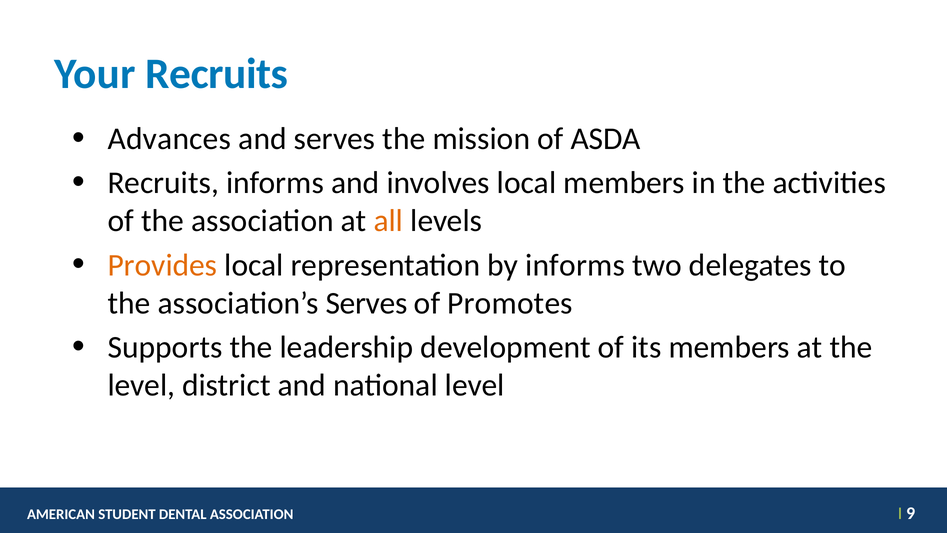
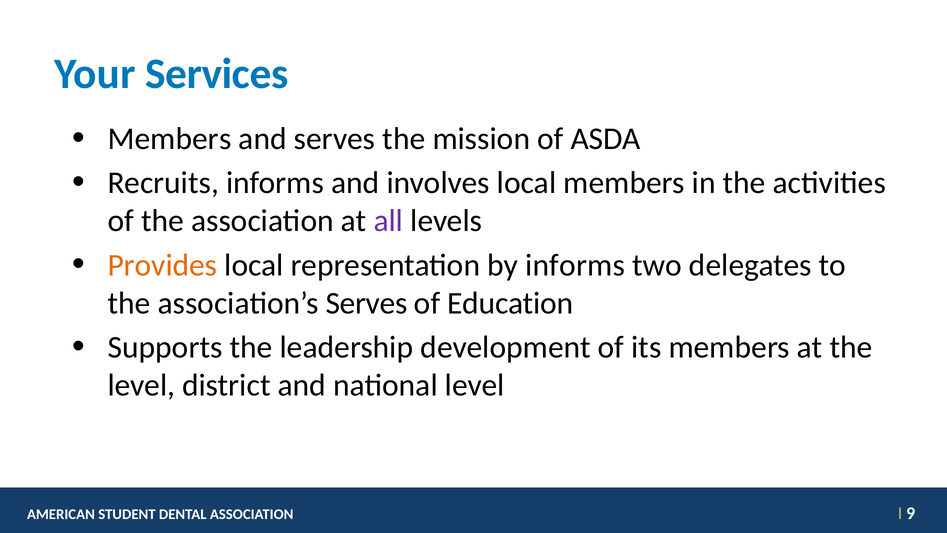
Your Recruits: Recruits -> Services
Advances at (169, 139): Advances -> Members
all colour: orange -> purple
Promotes: Promotes -> Education
